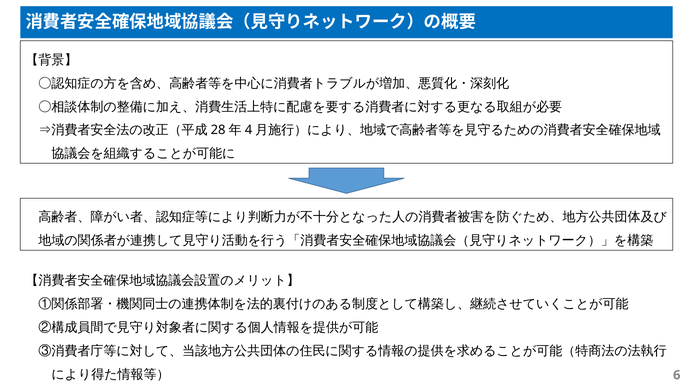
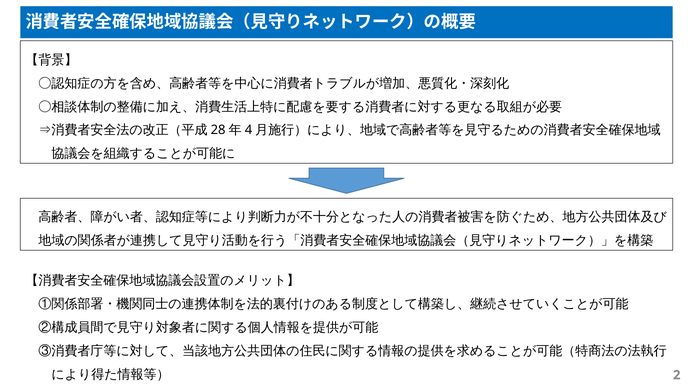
6: 6 -> 2
